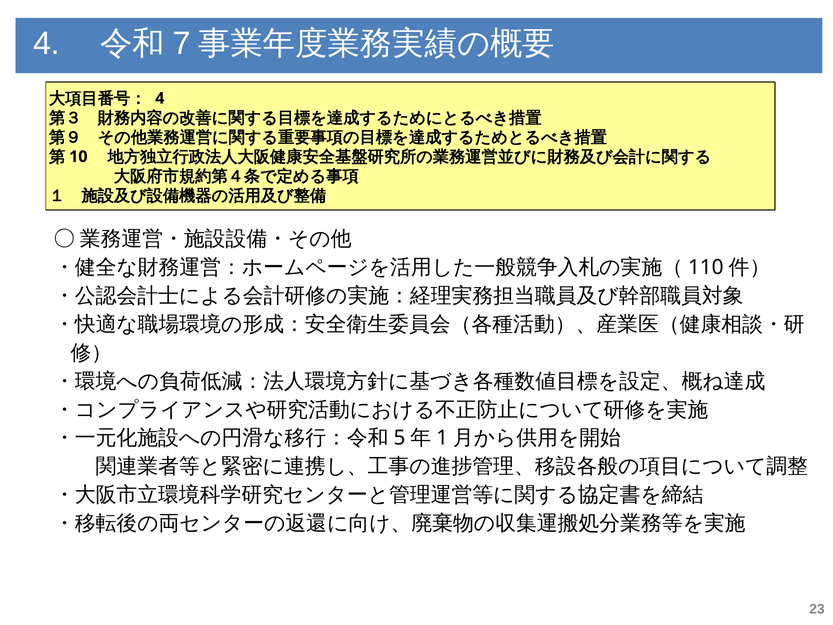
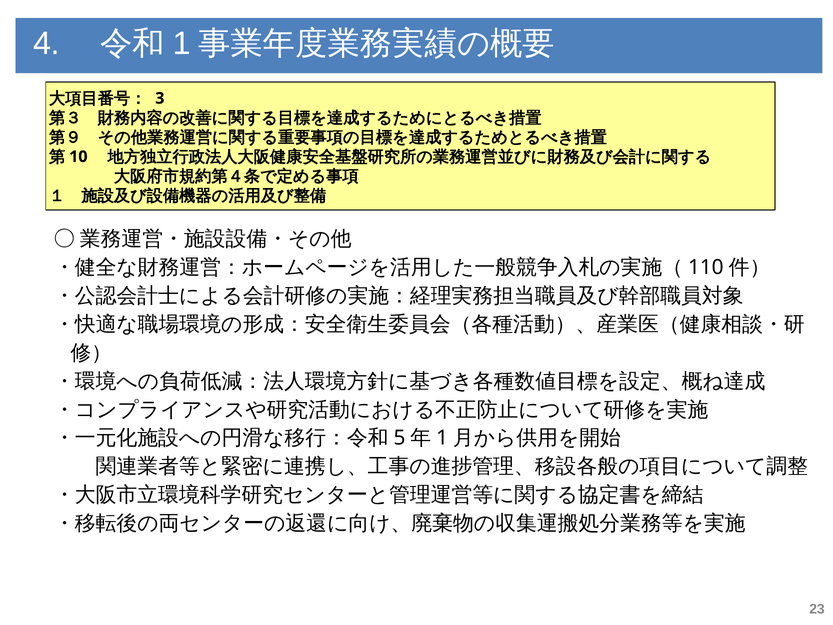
7: 7 -> 1
4 at (160, 98): 4 -> 3
